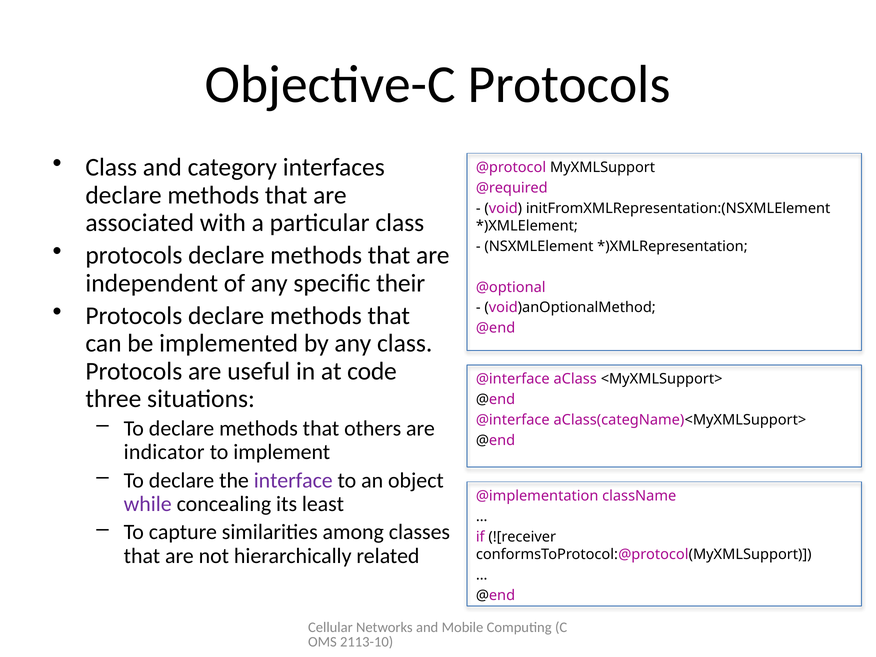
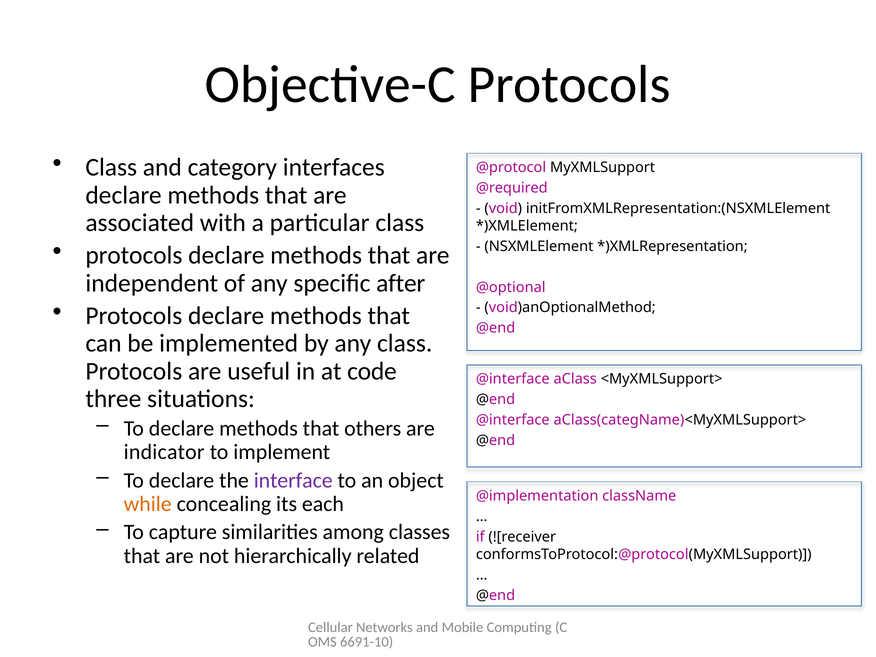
their: their -> after
while colour: purple -> orange
least: least -> each
2113-10: 2113-10 -> 6691-10
